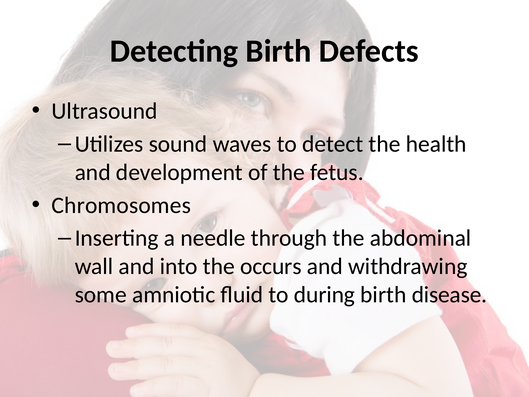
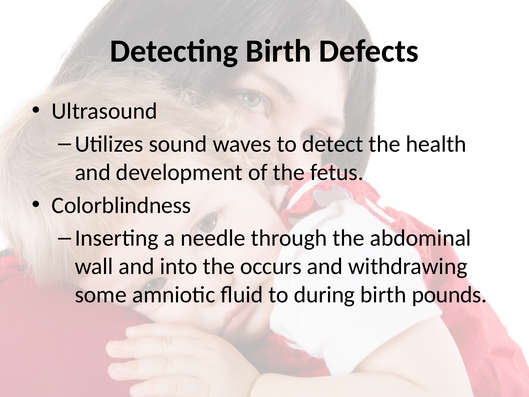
Chromosomes: Chromosomes -> Colorblindness
disease: disease -> pounds
